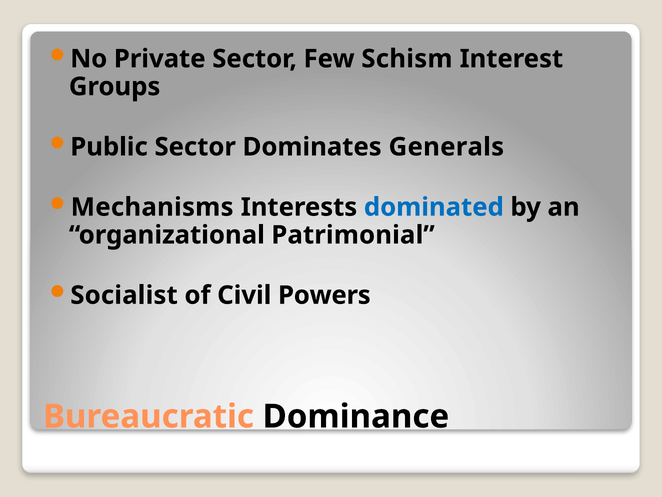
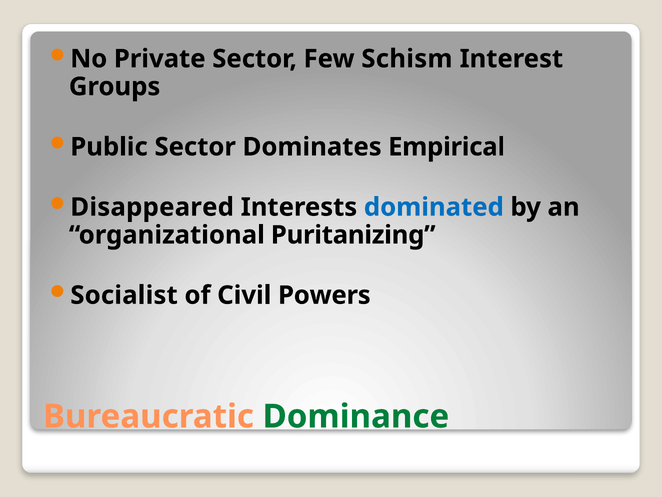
Generals: Generals -> Empirical
Mechanisms: Mechanisms -> Disappeared
Patrimonial: Patrimonial -> Puritanizing
Dominance colour: black -> green
